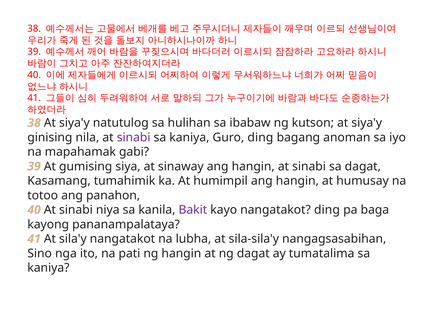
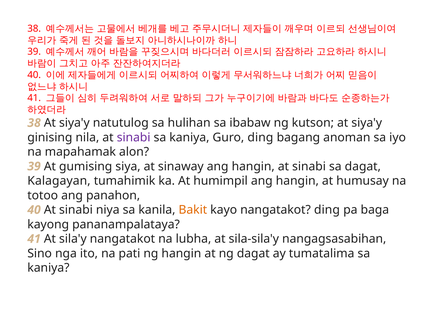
gabi: gabi -> alon
Kasamang: Kasamang -> Kalagayan
Bakit colour: purple -> orange
